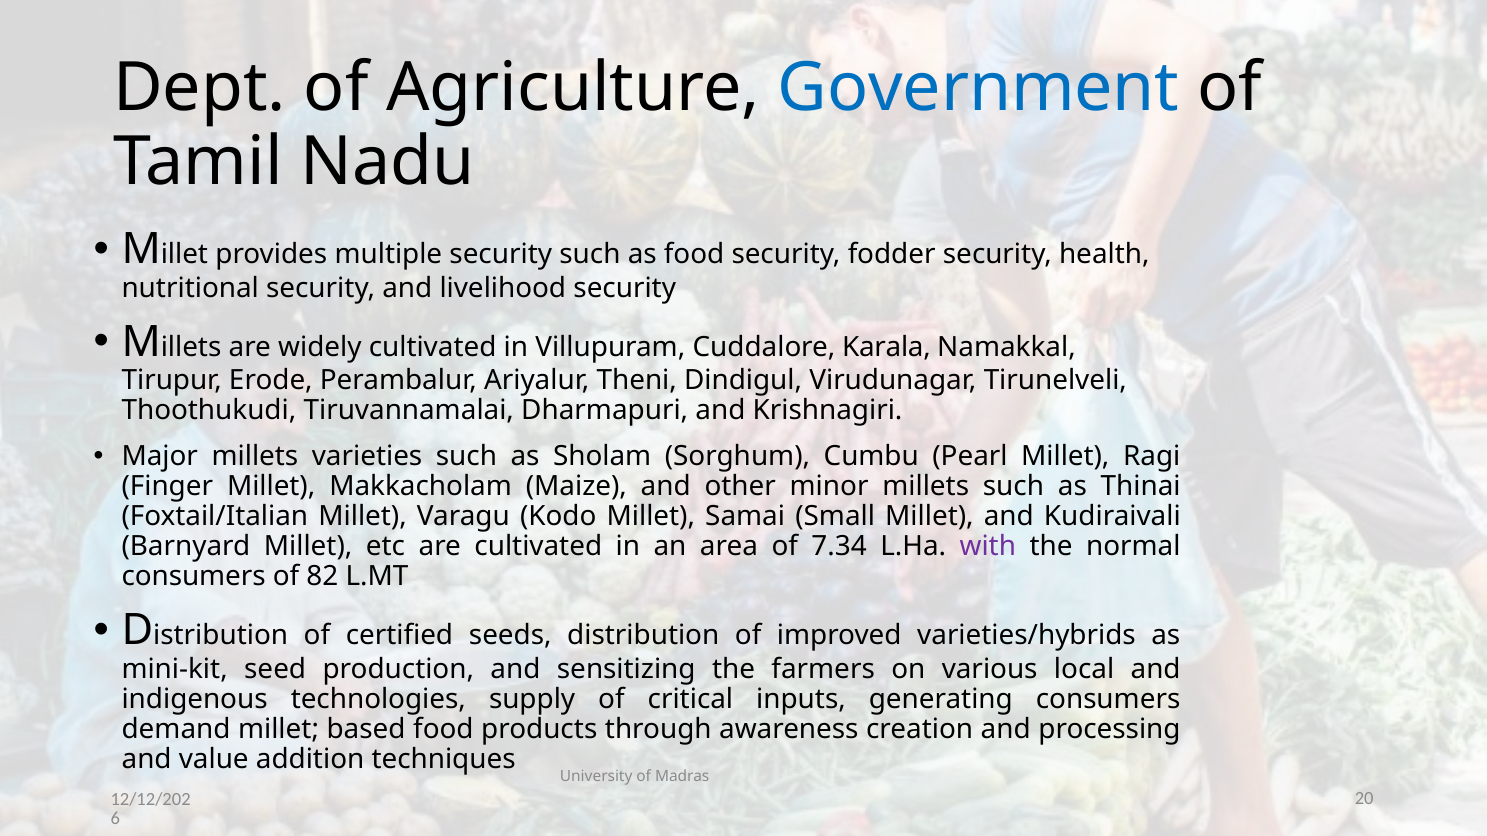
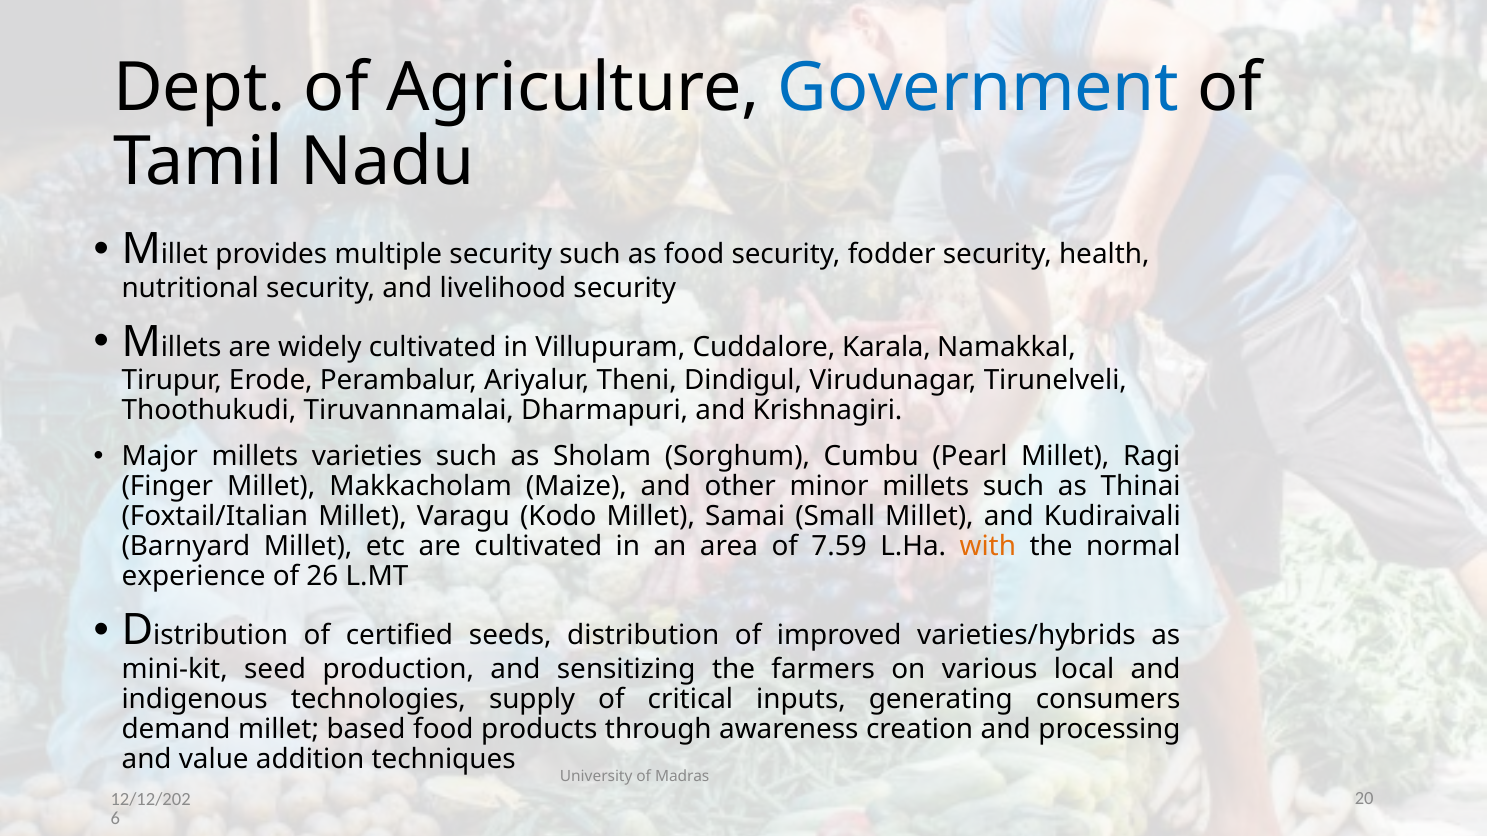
7.34: 7.34 -> 7.59
with colour: purple -> orange
consumers at (194, 577): consumers -> experience
82: 82 -> 26
